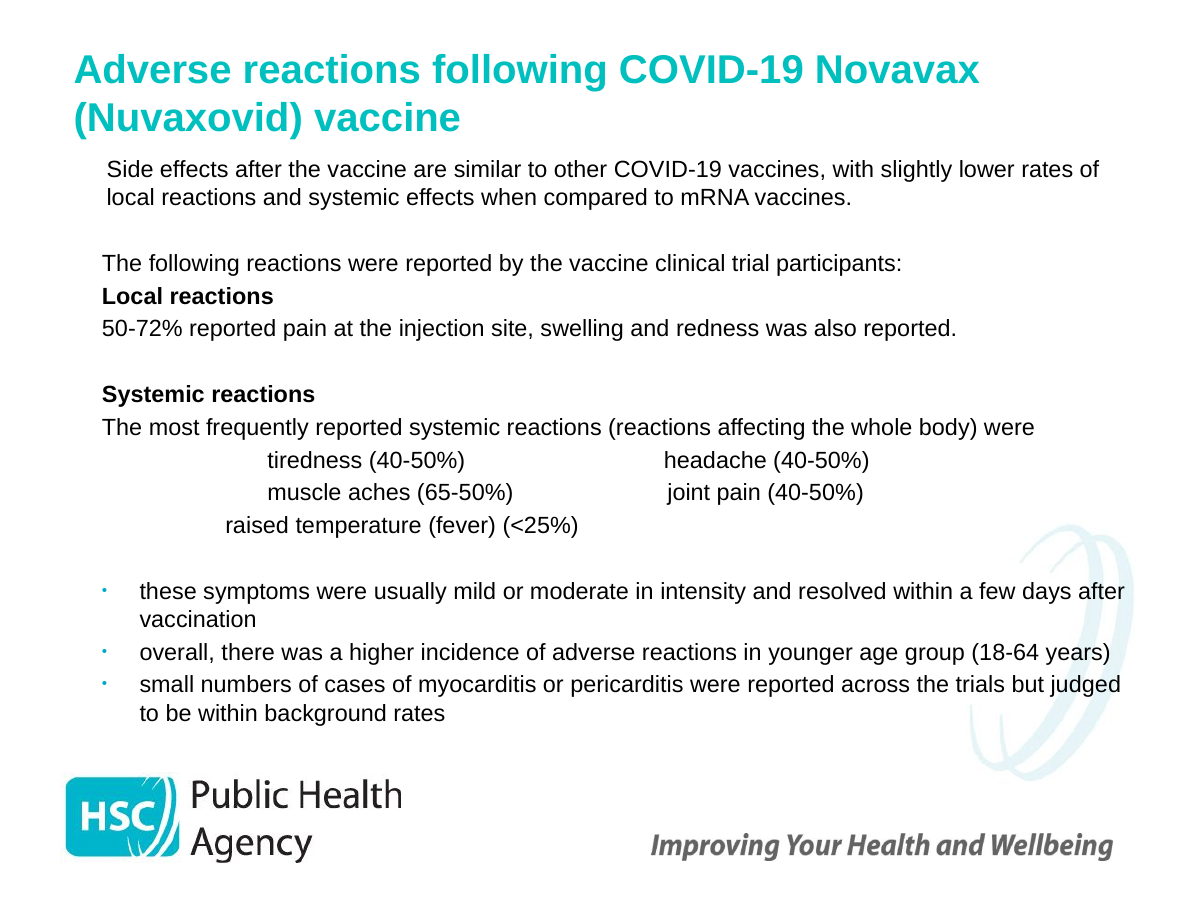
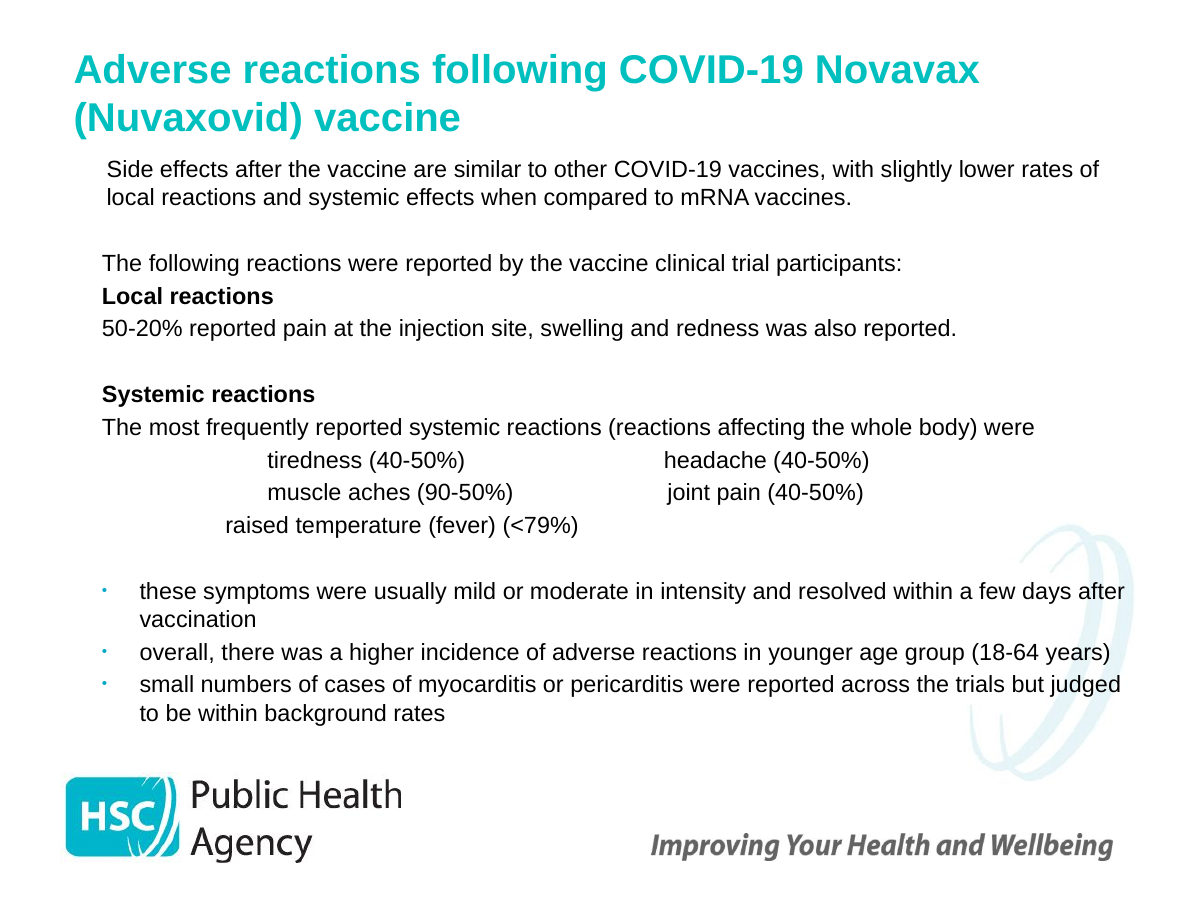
50-72%: 50-72% -> 50-20%
65-50%: 65-50% -> 90-50%
<25%: <25% -> <79%
